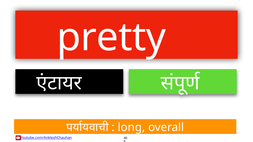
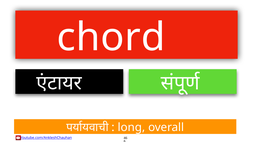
pretty: pretty -> chord
